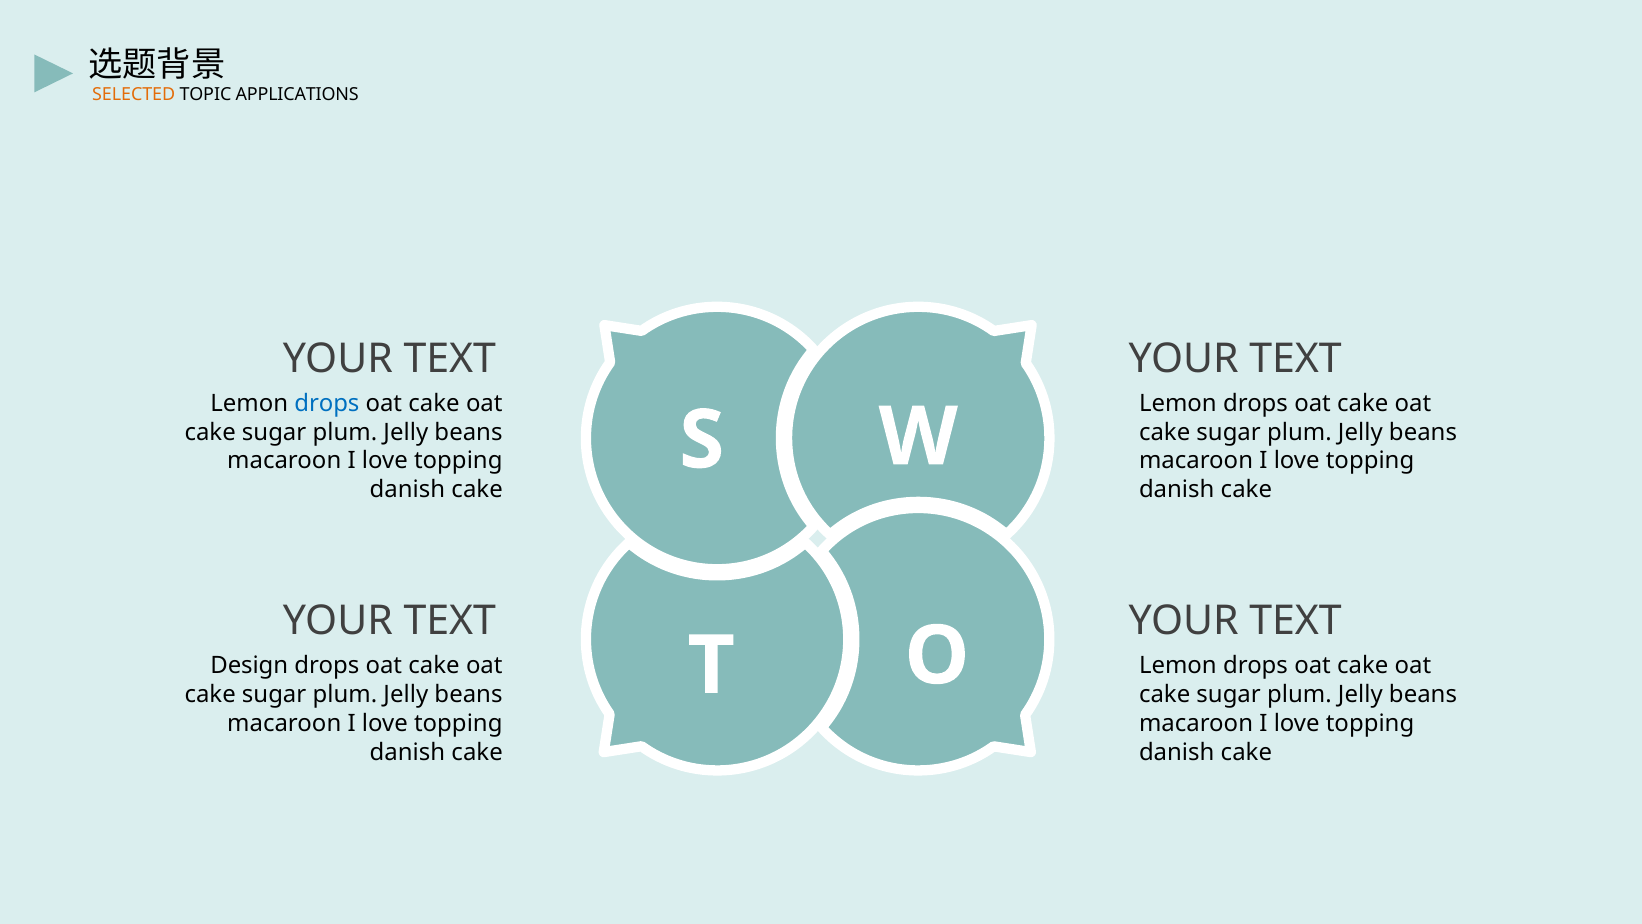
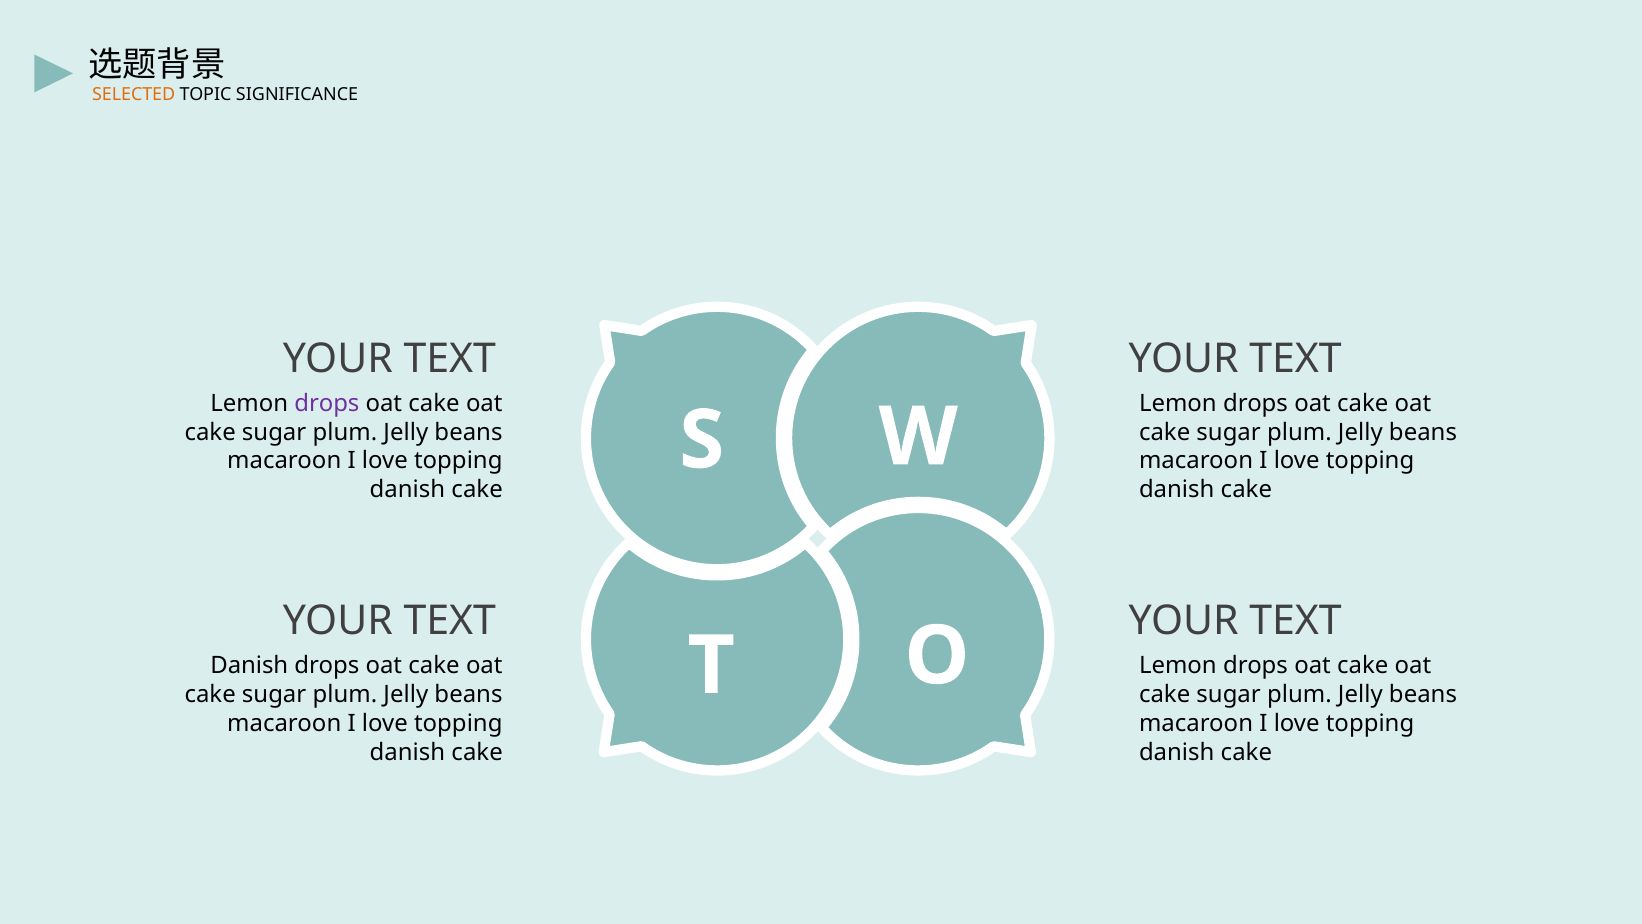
APPLICATIONS: APPLICATIONS -> SIGNIFICANCE
drops at (327, 403) colour: blue -> purple
Design at (249, 666): Design -> Danish
